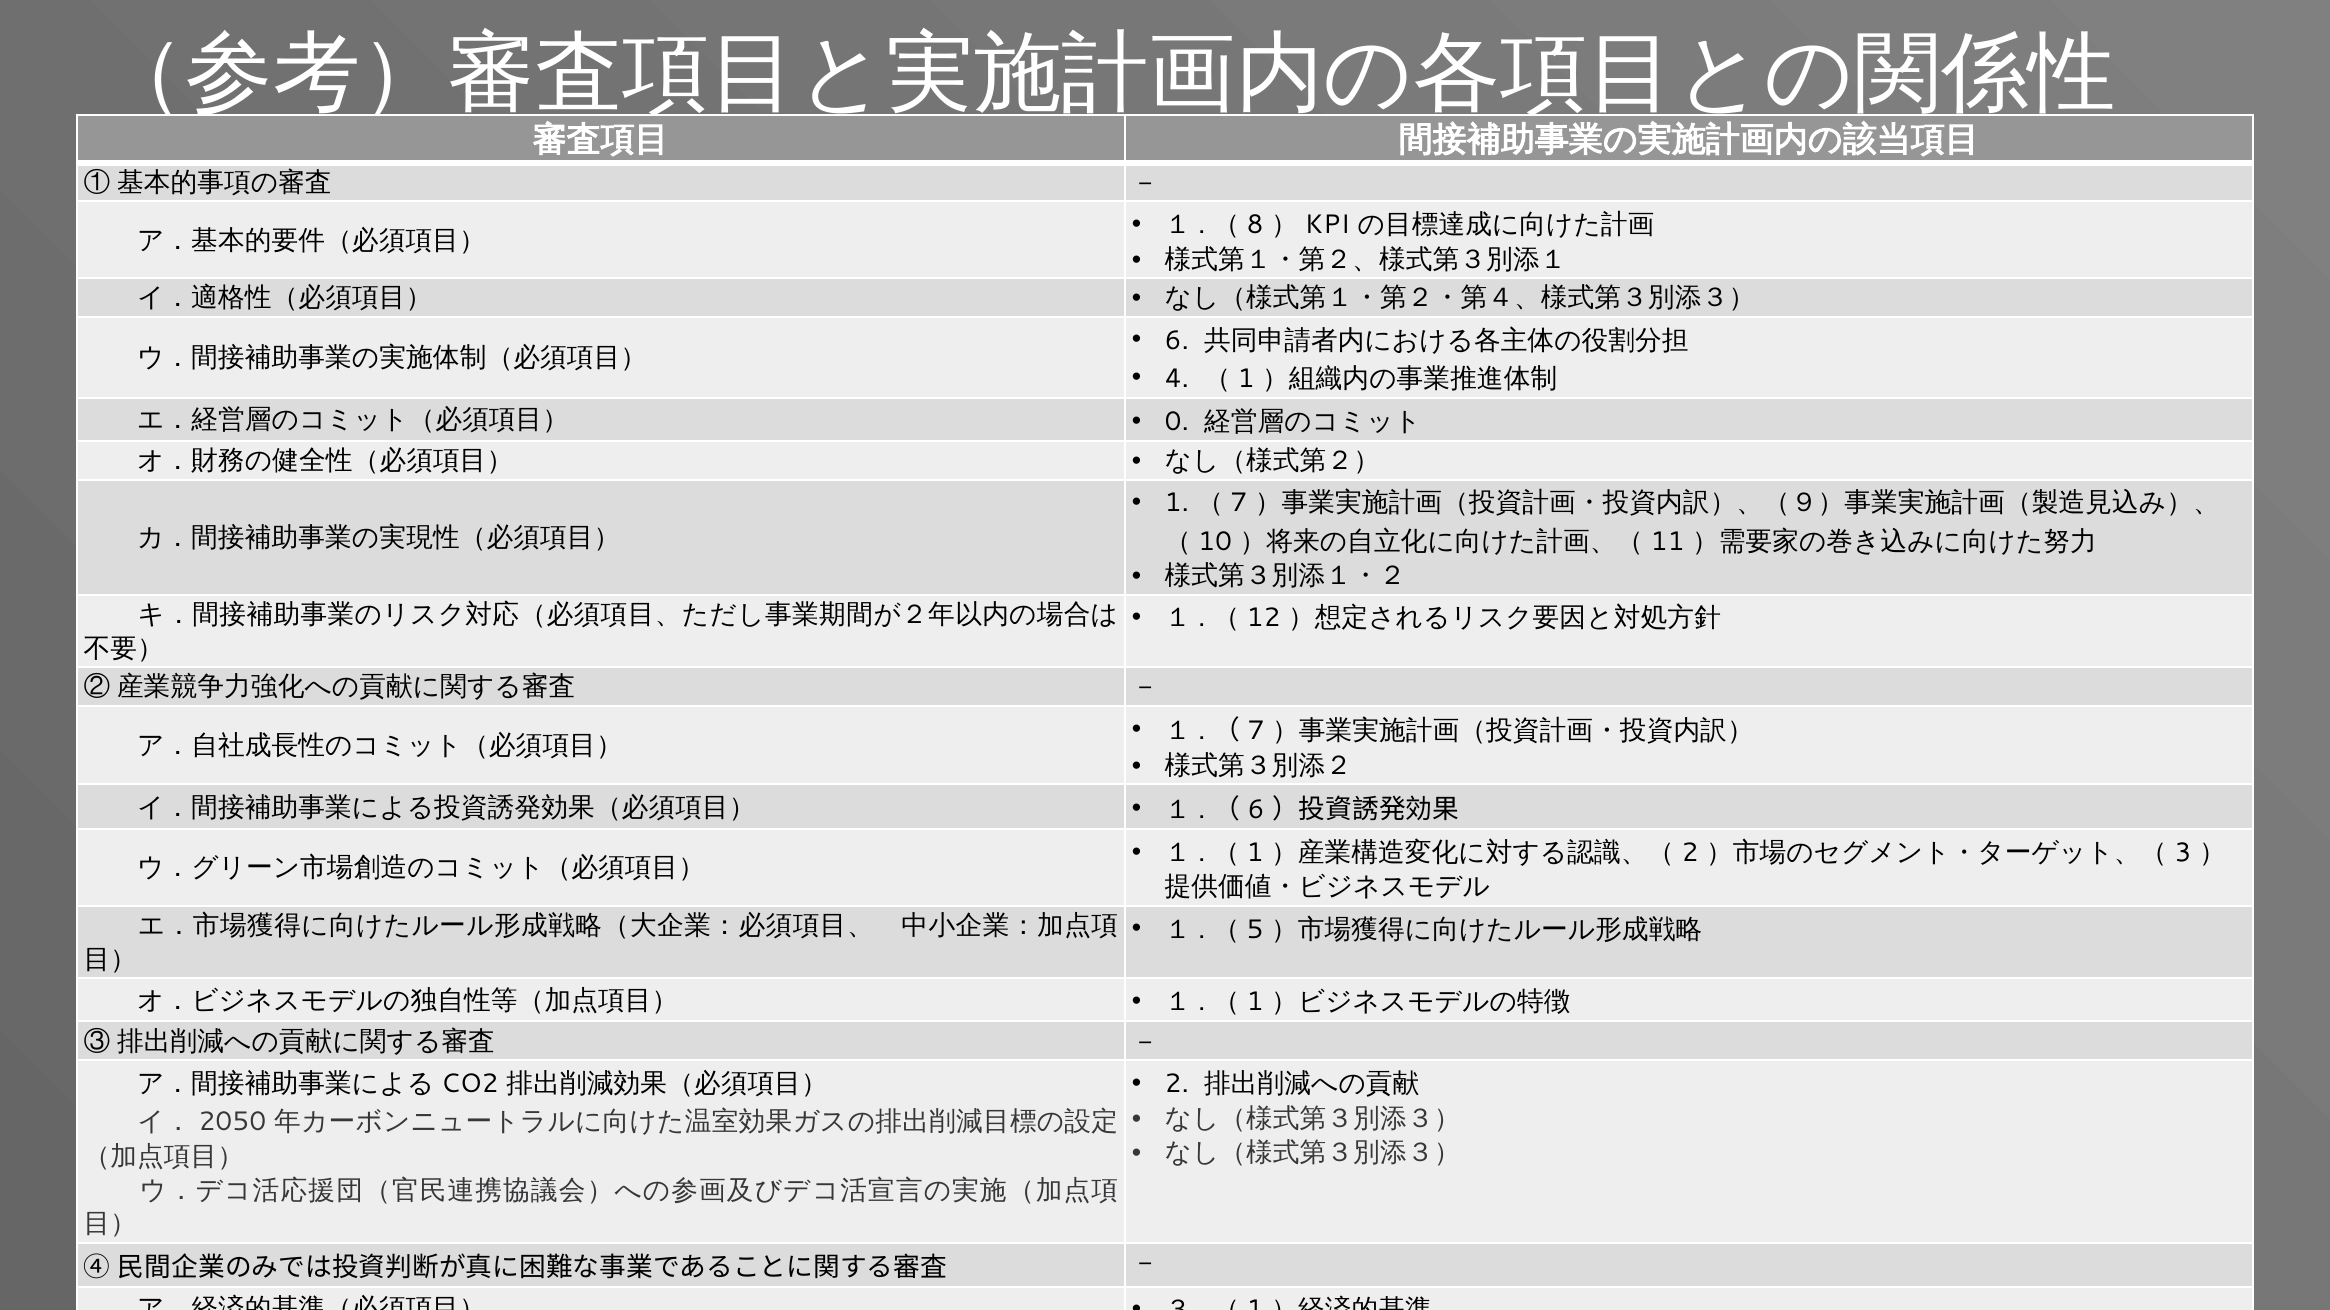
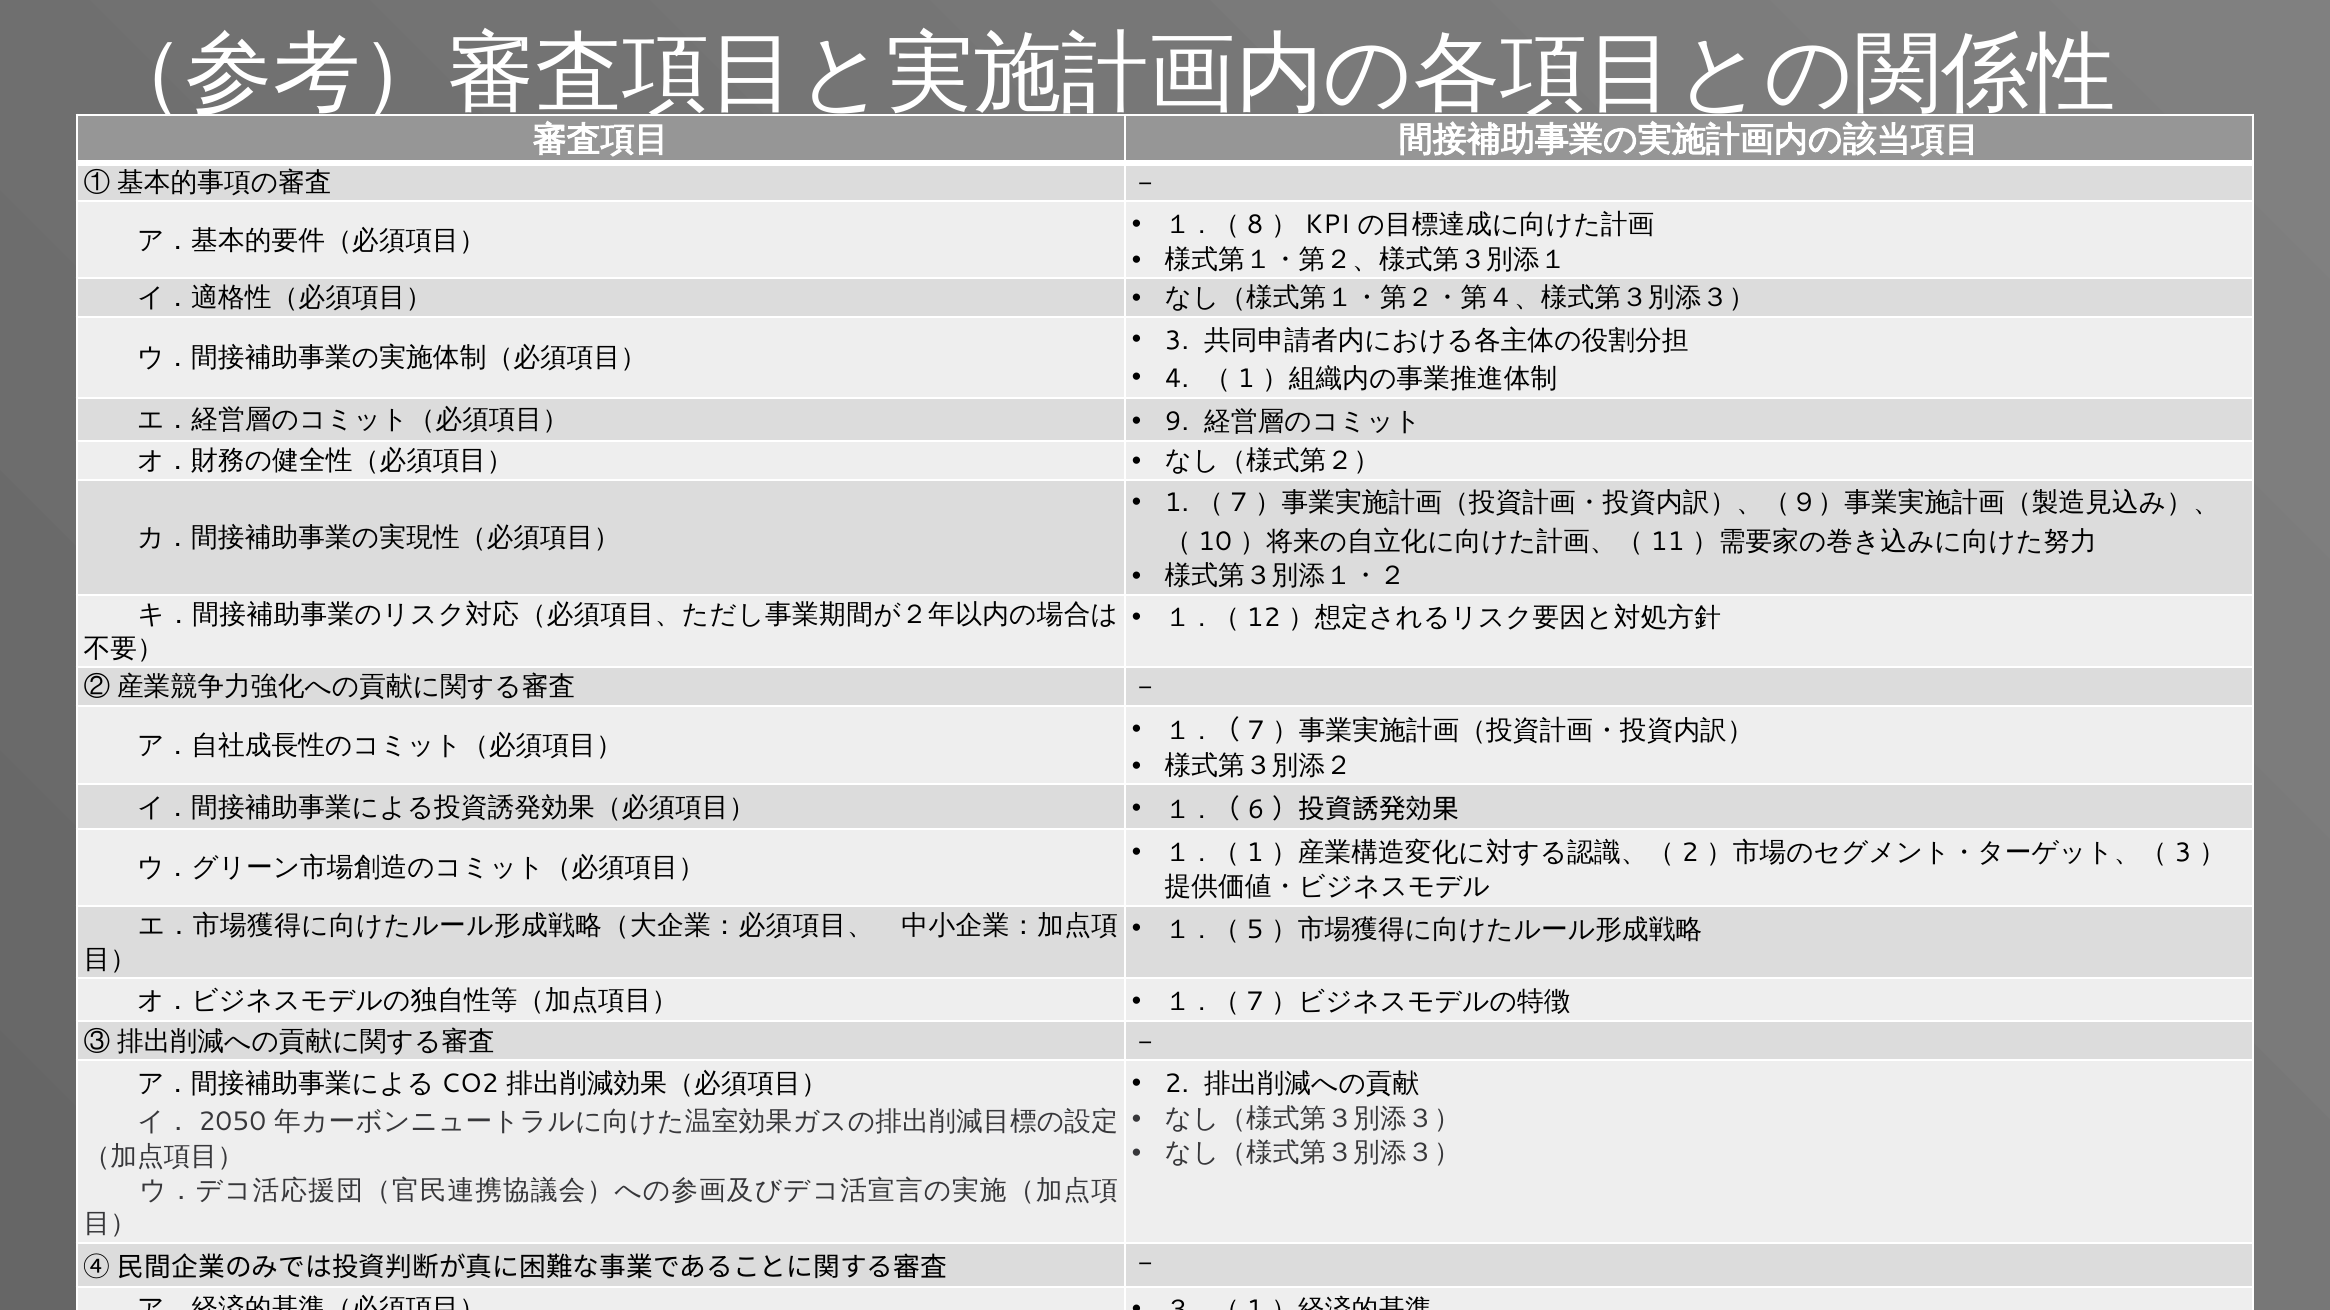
6 at (1177, 340): 6 -> 3
0: 0 -> 9
1 at (1255, 1002): 1 -> 7
